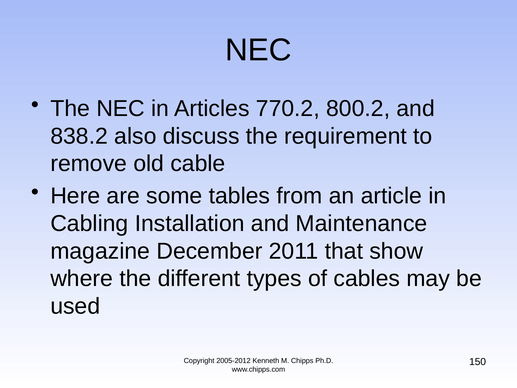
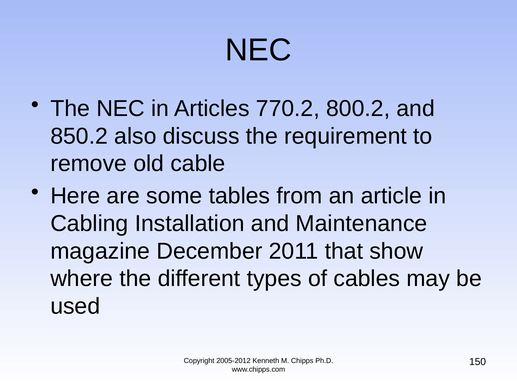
838.2: 838.2 -> 850.2
